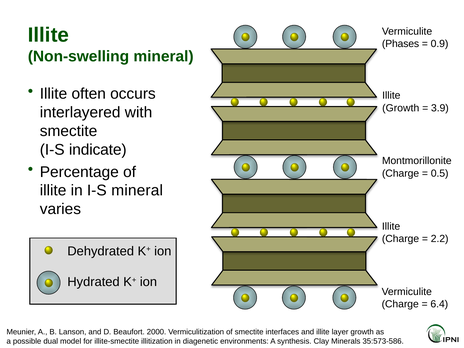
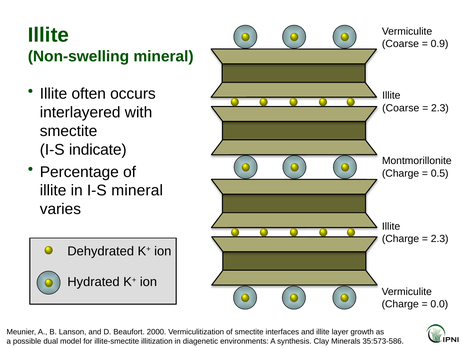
Phases at (401, 44): Phases -> Coarse
Growth at (401, 108): Growth -> Coarse
3.9 at (440, 108): 3.9 -> 2.3
2.2 at (440, 239): 2.2 -> 2.3
6.4: 6.4 -> 0.0
